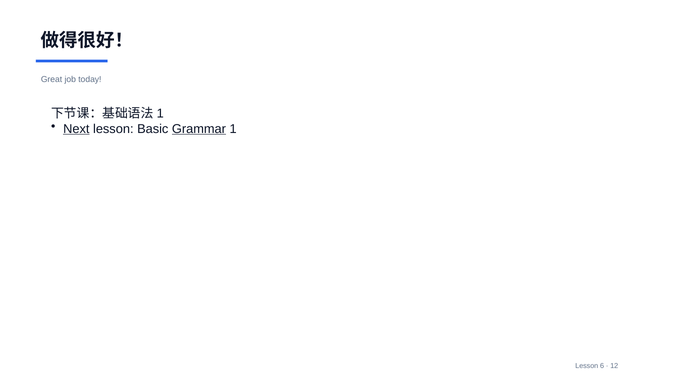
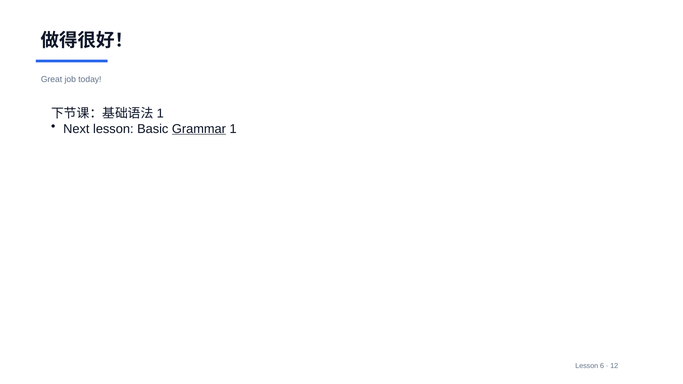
Next underline: present -> none
